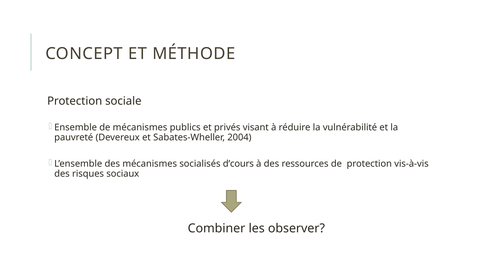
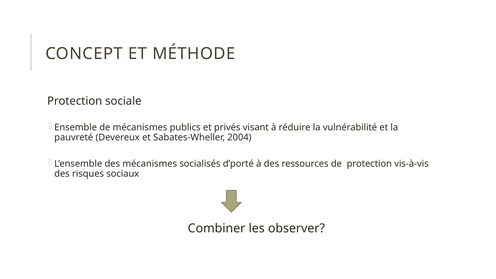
d’cours: d’cours -> d’porté
